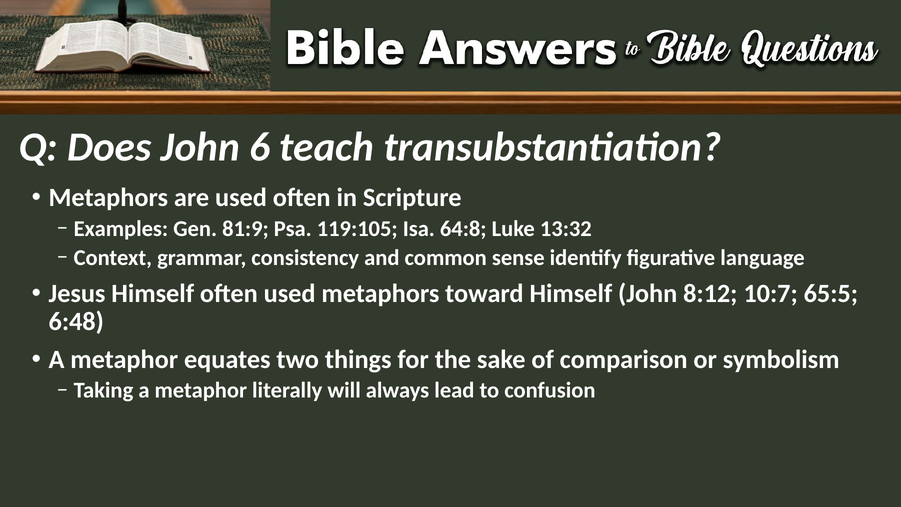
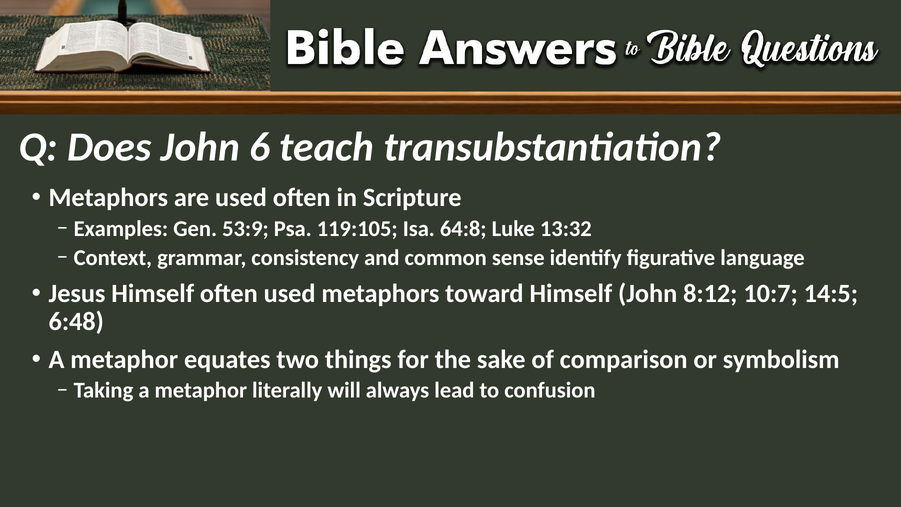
81:9: 81:9 -> 53:9
65:5: 65:5 -> 14:5
